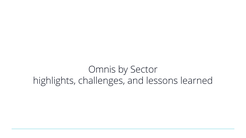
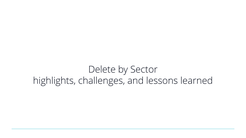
Omnis: Omnis -> Delete
